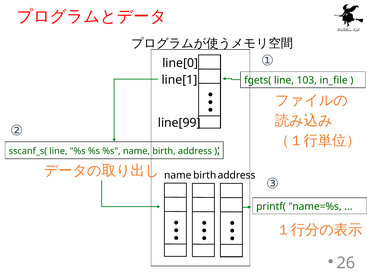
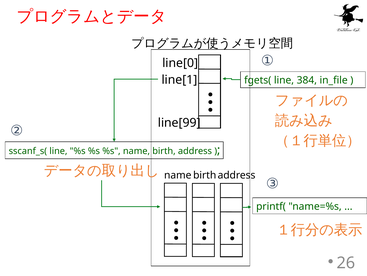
103: 103 -> 384
